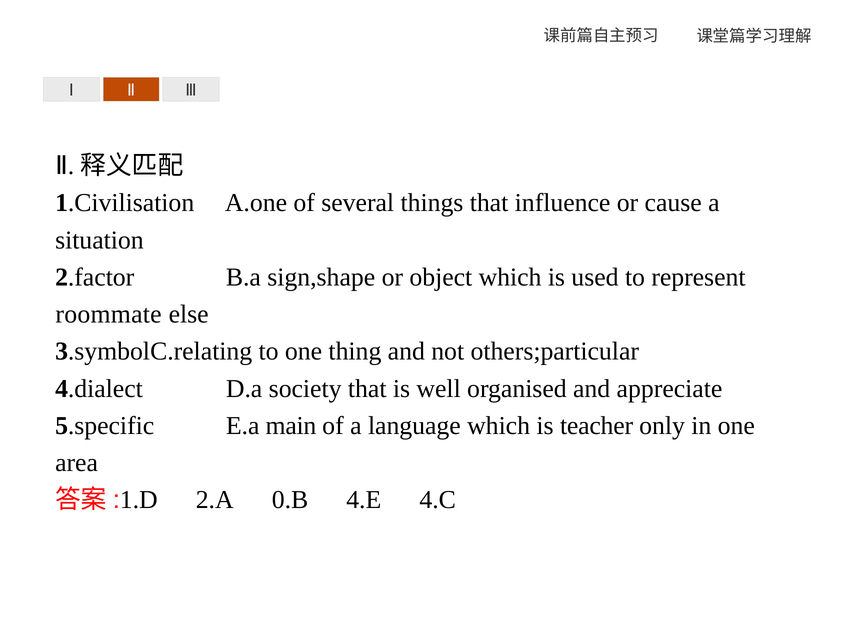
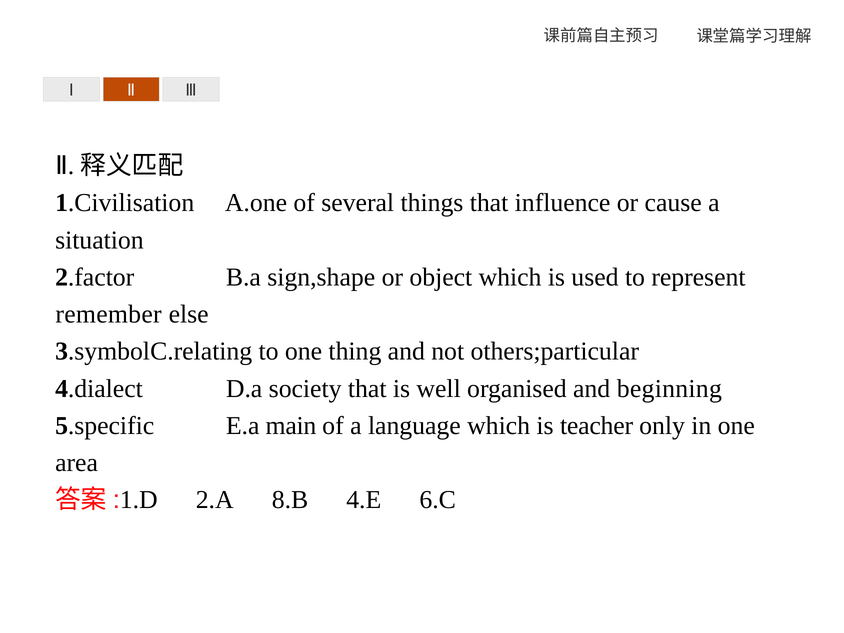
roommate: roommate -> remember
appreciate: appreciate -> beginning
0.B: 0.B -> 8.B
4.C: 4.C -> 6.C
